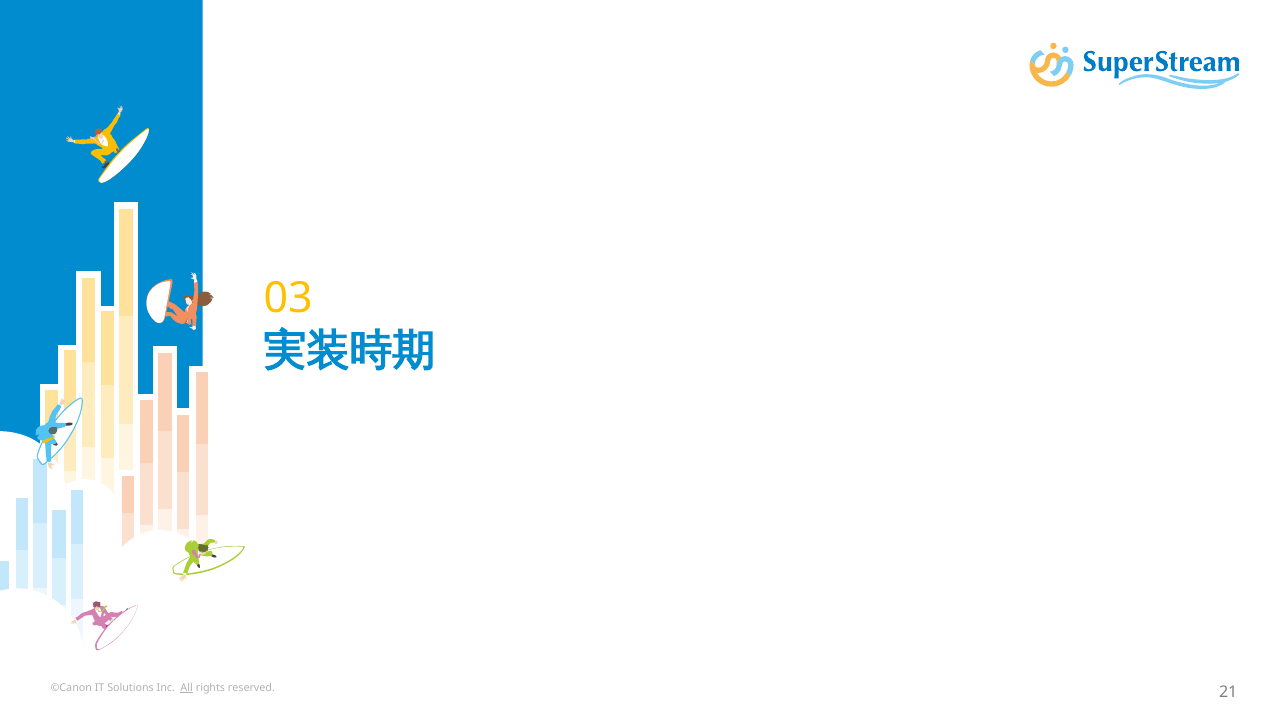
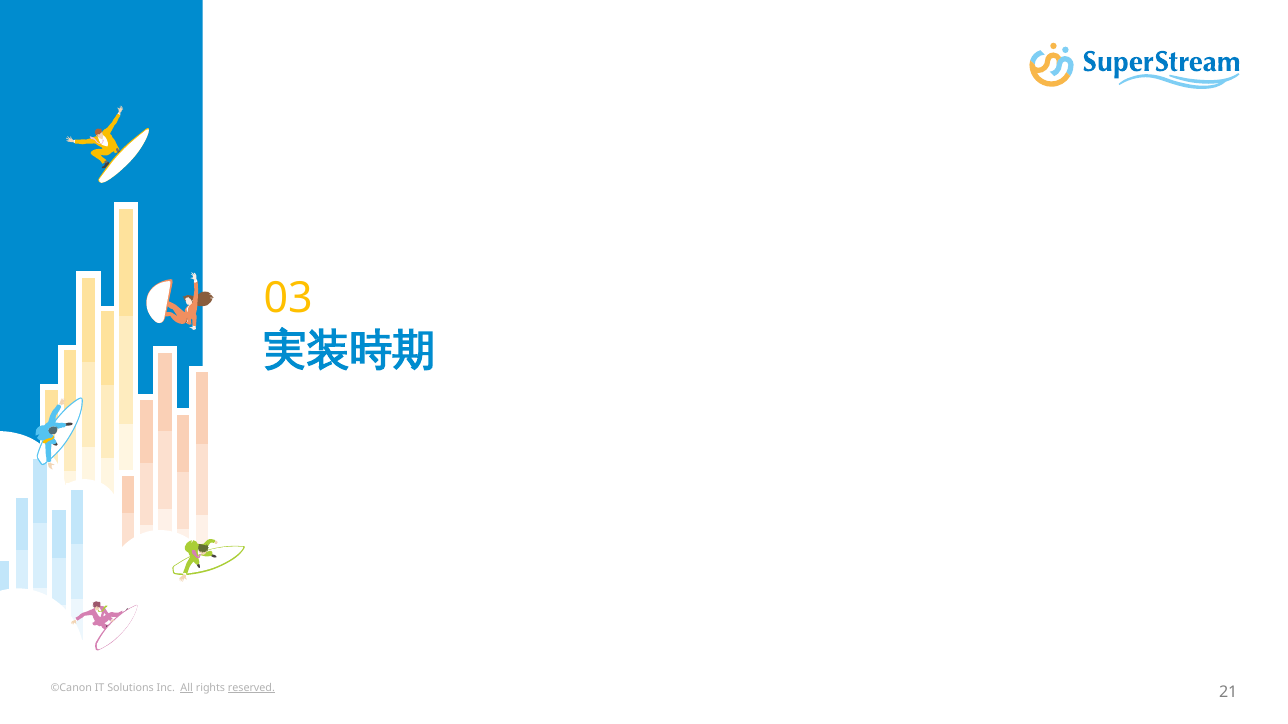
reserved underline: none -> present
